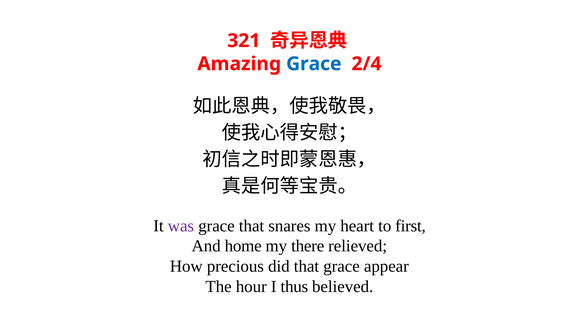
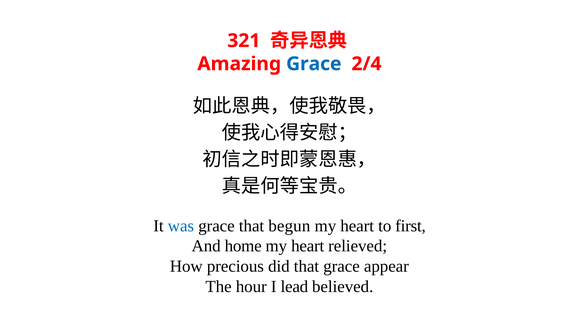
was colour: purple -> blue
snares: snares -> begun
there at (308, 247): there -> heart
thus: thus -> lead
